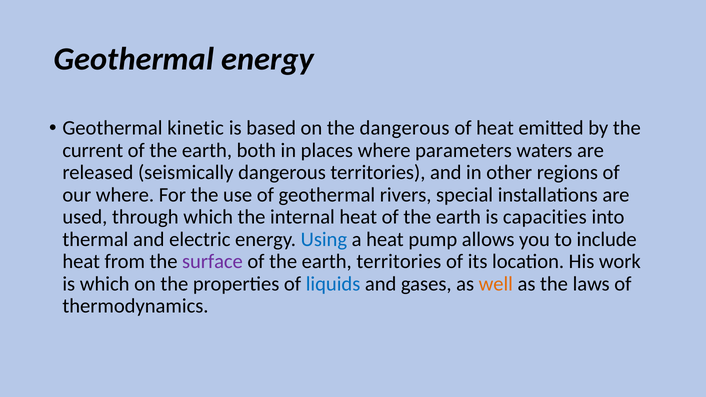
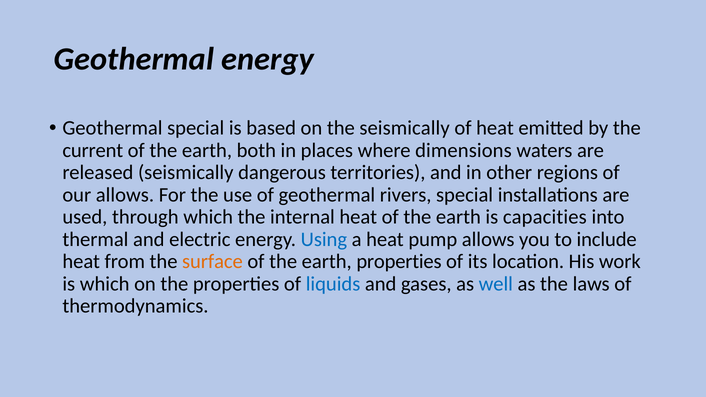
Geothermal kinetic: kinetic -> special
the dangerous: dangerous -> seismically
parameters: parameters -> dimensions
our where: where -> allows
surface colour: purple -> orange
earth territories: territories -> properties
well colour: orange -> blue
